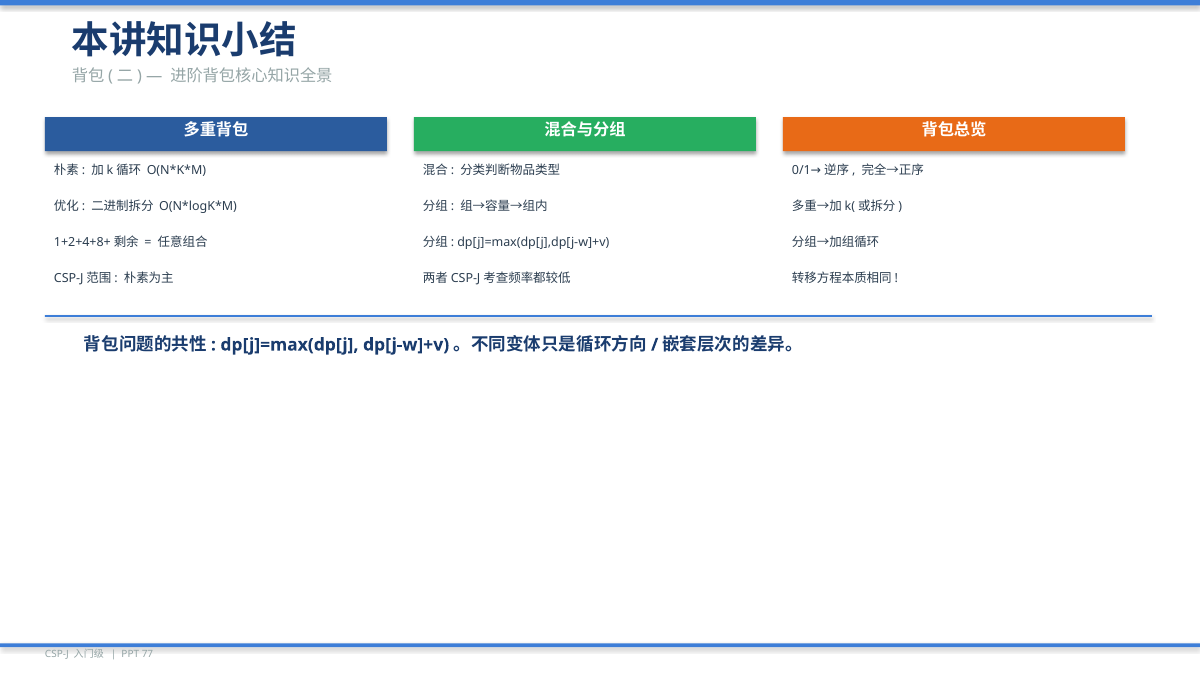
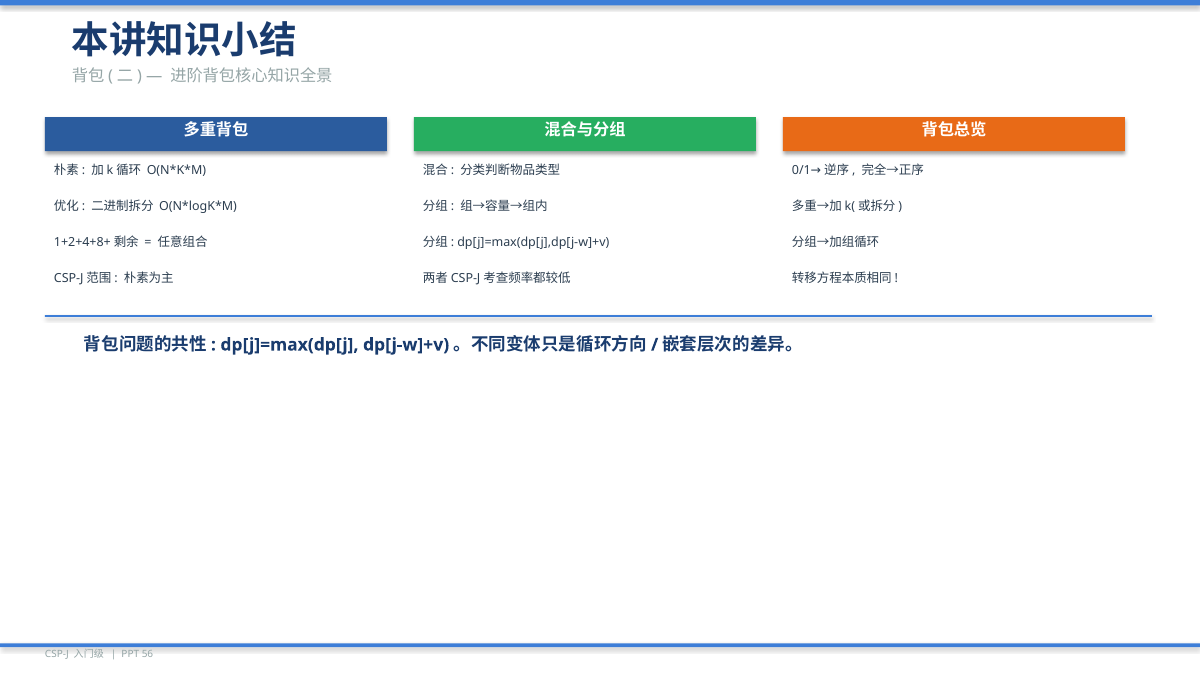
77: 77 -> 56
